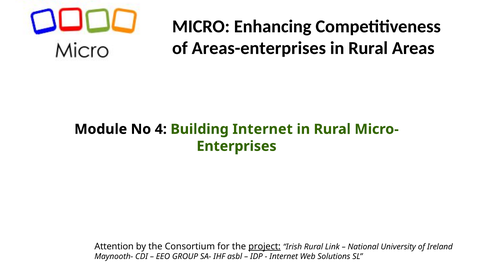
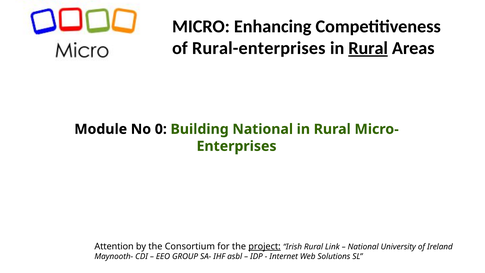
Areas-enterprises: Areas-enterprises -> Rural-enterprises
Rural at (368, 48) underline: none -> present
4: 4 -> 0
Building Internet: Internet -> National
